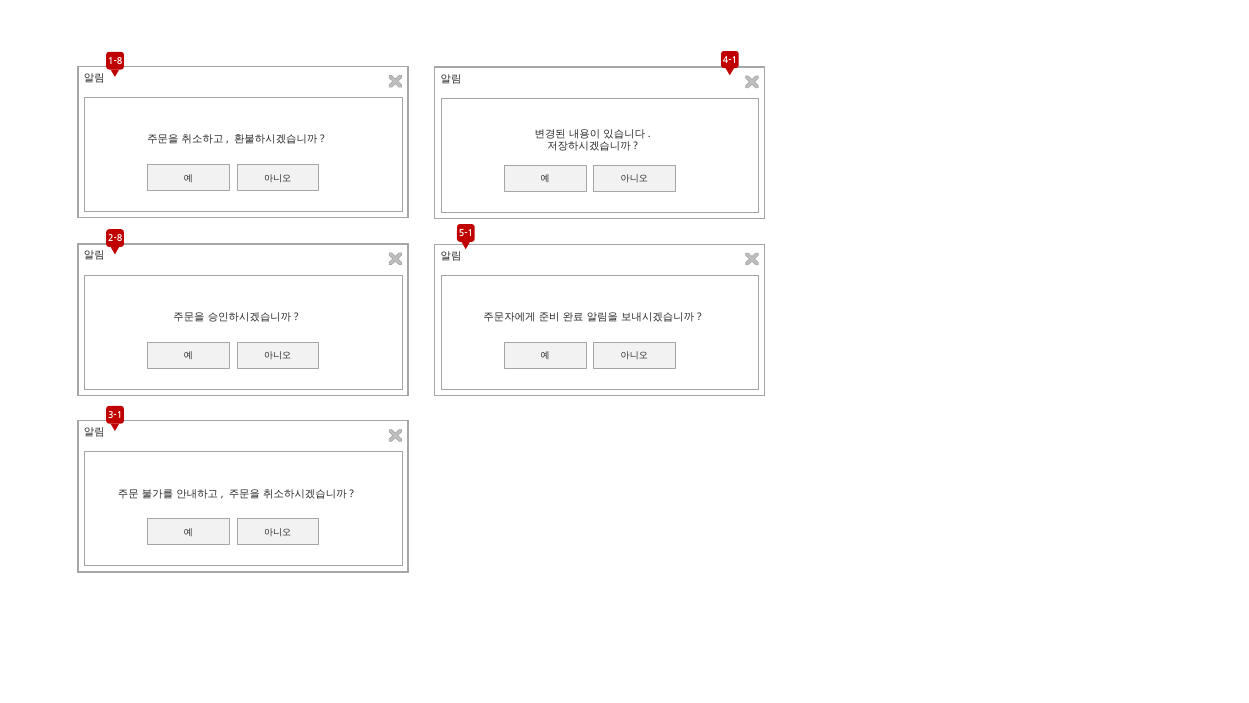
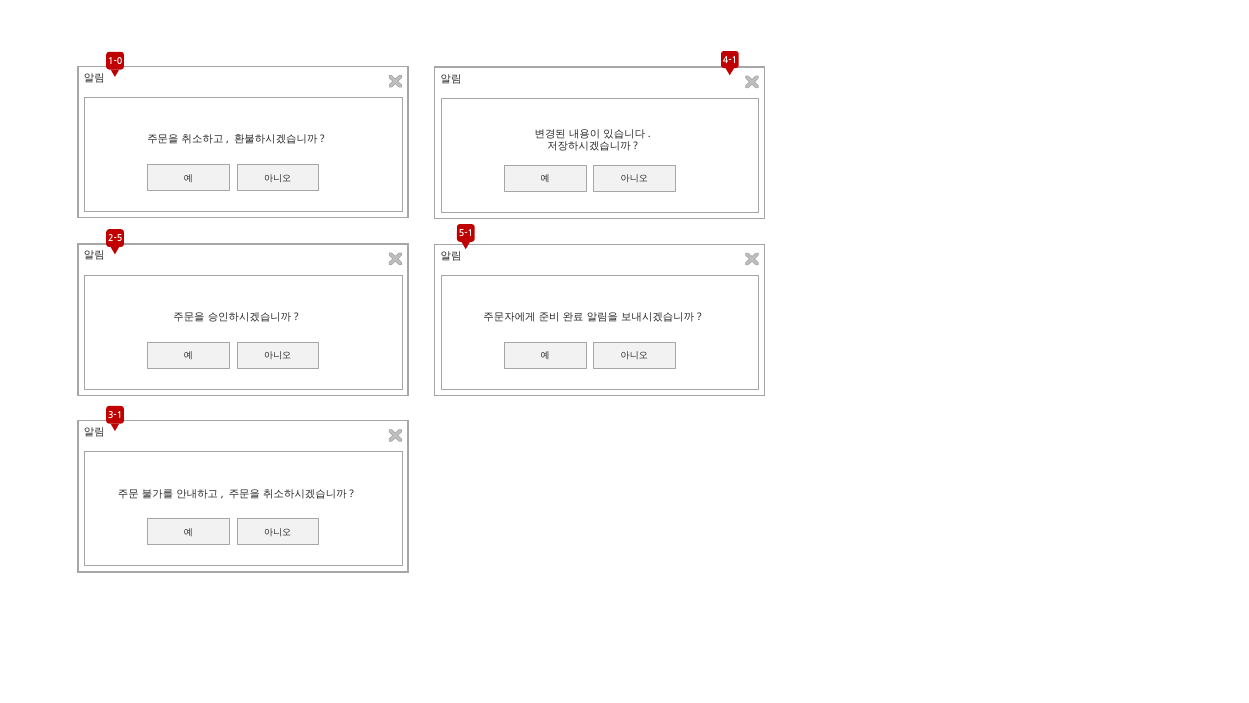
1-8: 1-8 -> 1-0
2-8: 2-8 -> 2-5
